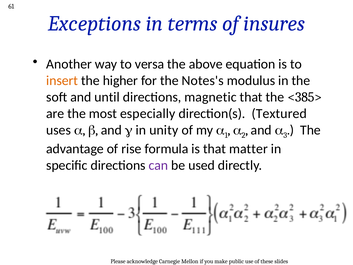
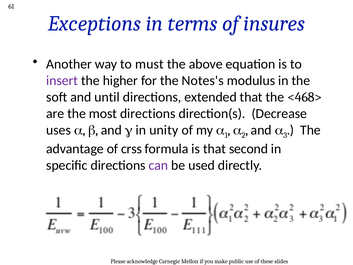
versa: versa -> must
insert colour: orange -> purple
magnetic: magnetic -> extended
<385>: <385> -> <468>
most especially: especially -> directions
Textured: Textured -> Decrease
rise: rise -> crss
matter: matter -> second
